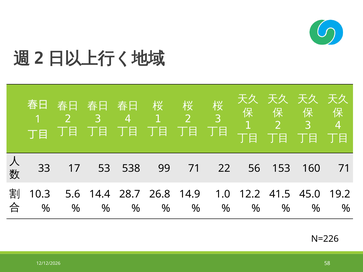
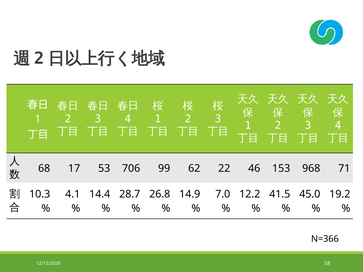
33: 33 -> 68
538: 538 -> 706
99 71: 71 -> 62
56: 56 -> 46
160: 160 -> 968
5.6: 5.6 -> 4.1
1.0: 1.0 -> 7.0
N=226: N=226 -> N=366
